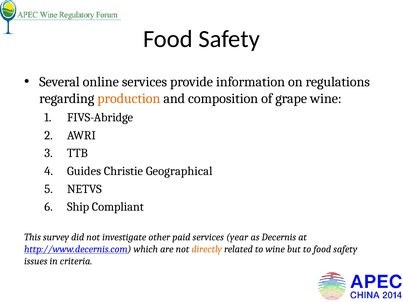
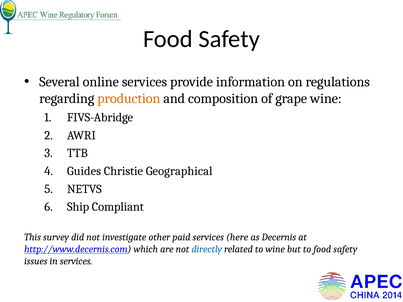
year: year -> here
directly colour: orange -> blue
in criteria: criteria -> services
